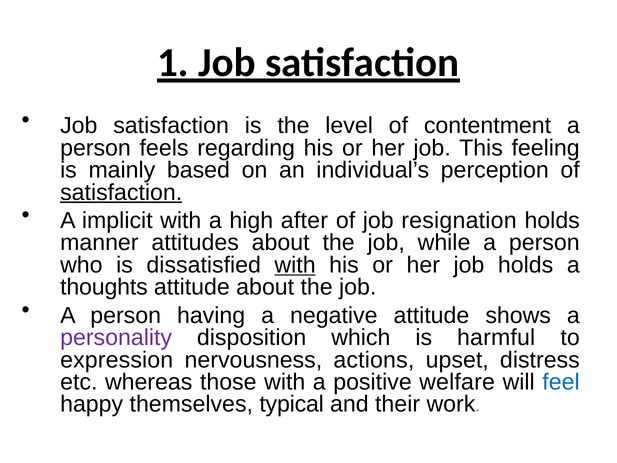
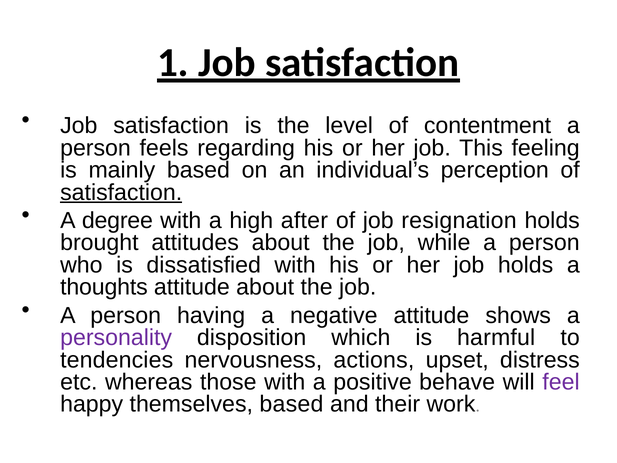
implicit: implicit -> degree
manner: manner -> brought
with at (295, 265) underline: present -> none
expression: expression -> tendencies
welfare: welfare -> behave
feel colour: blue -> purple
themselves typical: typical -> based
